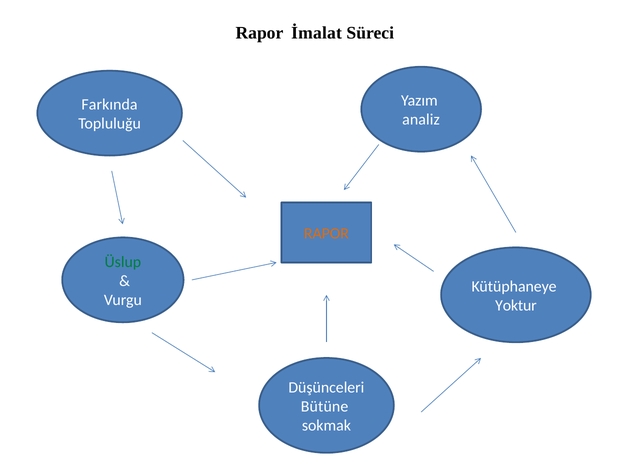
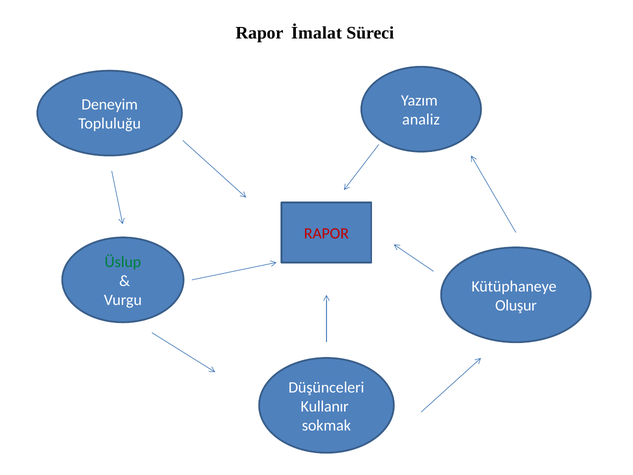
Farkında: Farkında -> Deneyim
RAPOR at (326, 233) colour: orange -> red
Yoktur: Yoktur -> Oluşur
Bütüne: Bütüne -> Kullanır
